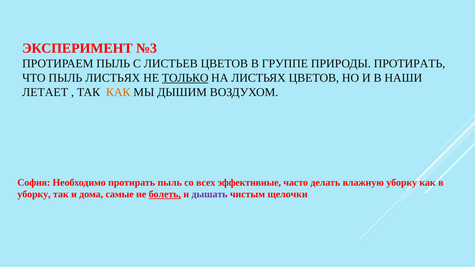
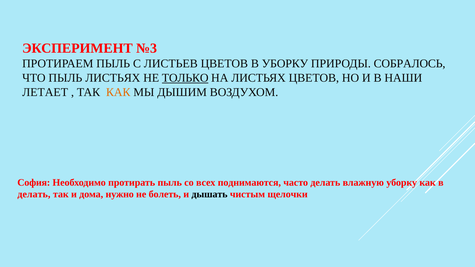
В ГРУППЕ: ГРУППЕ -> УБОРКУ
ПРИРОДЫ ПРОТИРАТЬ: ПРОТИРАТЬ -> СОБРАЛОСЬ
эффективные: эффективные -> поднимаются
уборку at (34, 194): уборку -> делать
самые: самые -> нужно
болеть underline: present -> none
дышать colour: purple -> black
